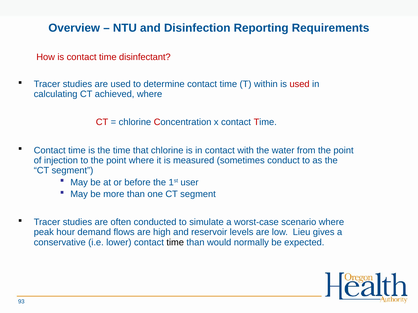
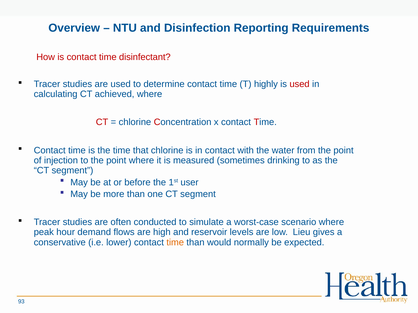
within: within -> highly
conduct: conduct -> drinking
time at (175, 243) colour: black -> orange
